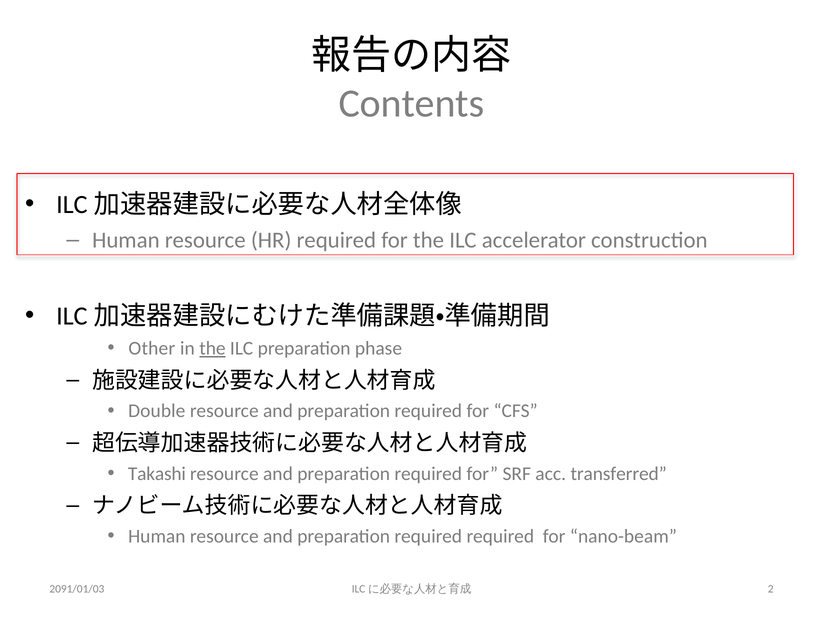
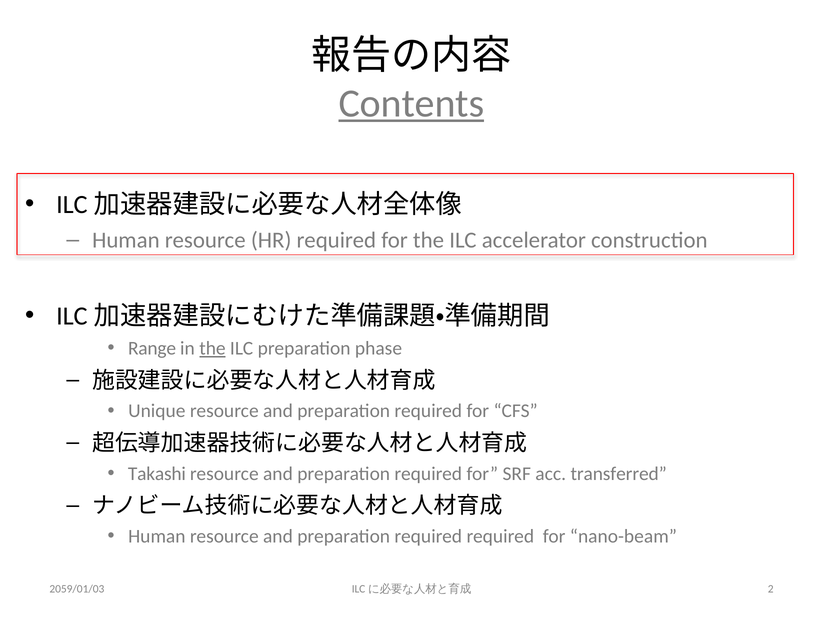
Contents underline: none -> present
Other: Other -> Range
Double: Double -> Unique
2091/01/03: 2091/01/03 -> 2059/01/03
